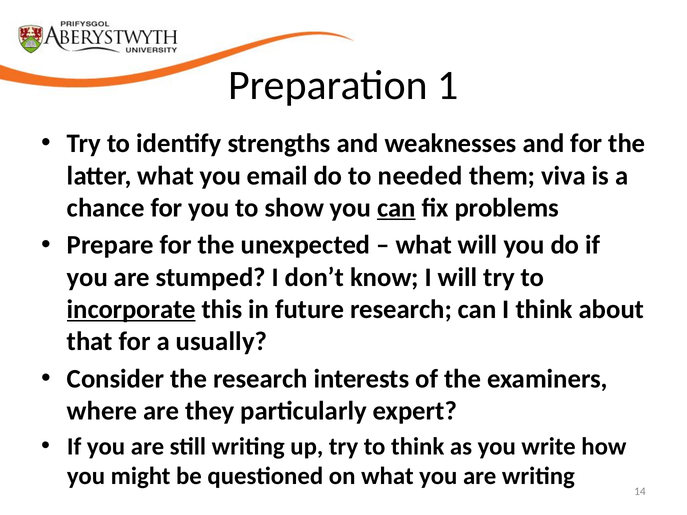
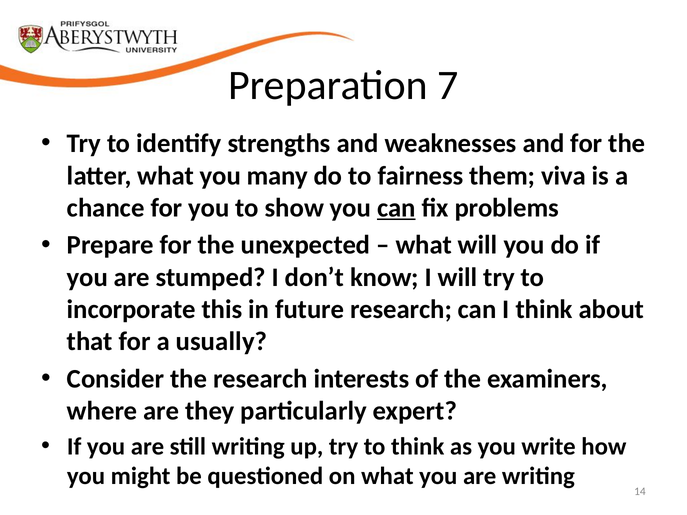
1: 1 -> 7
email: email -> many
needed: needed -> fairness
incorporate underline: present -> none
